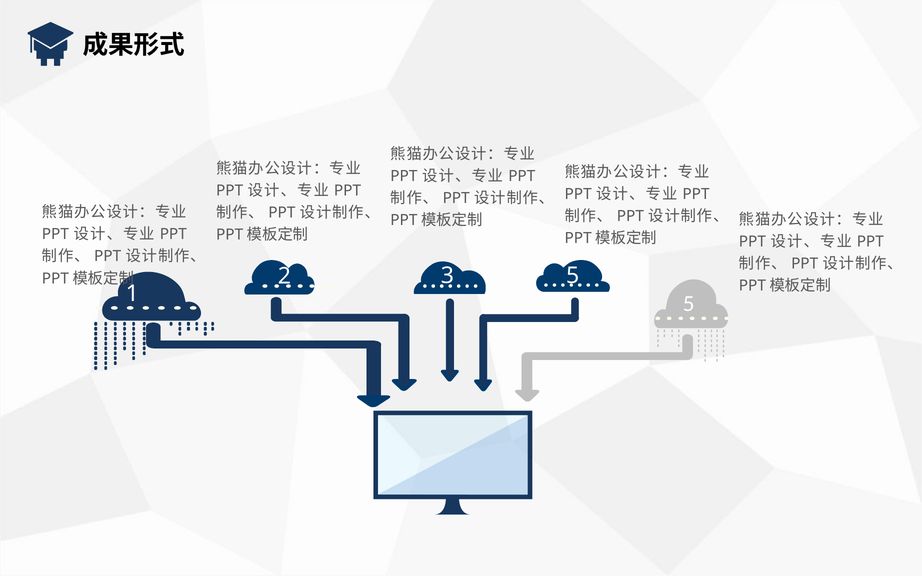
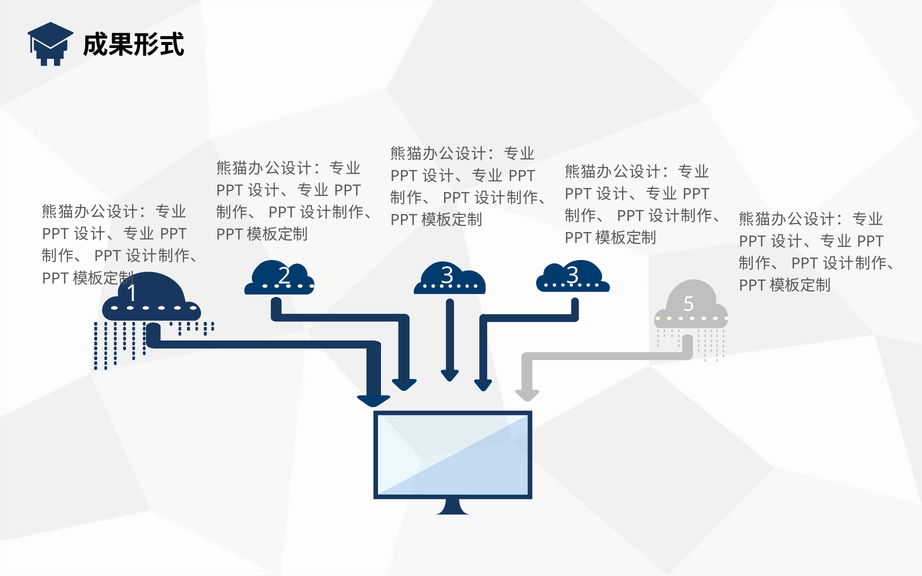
3 5: 5 -> 3
